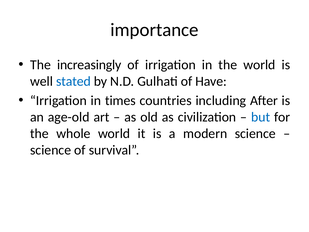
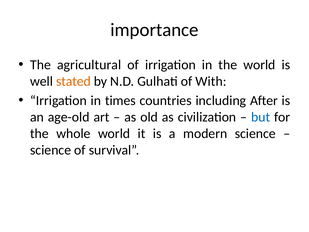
increasingly: increasingly -> agricultural
stated colour: blue -> orange
Have: Have -> With
